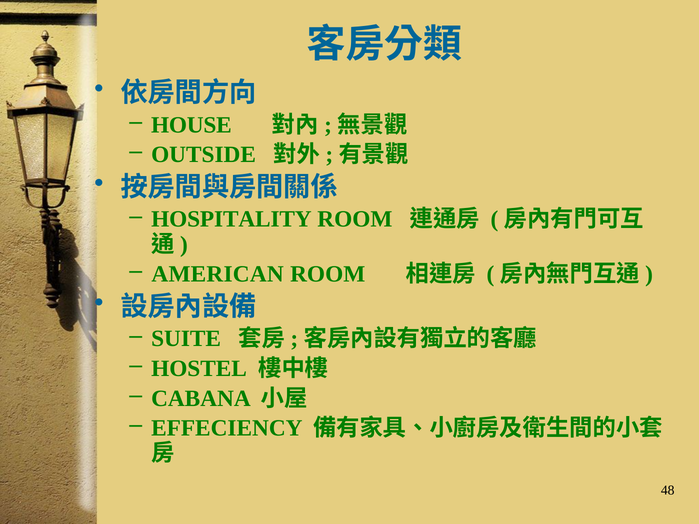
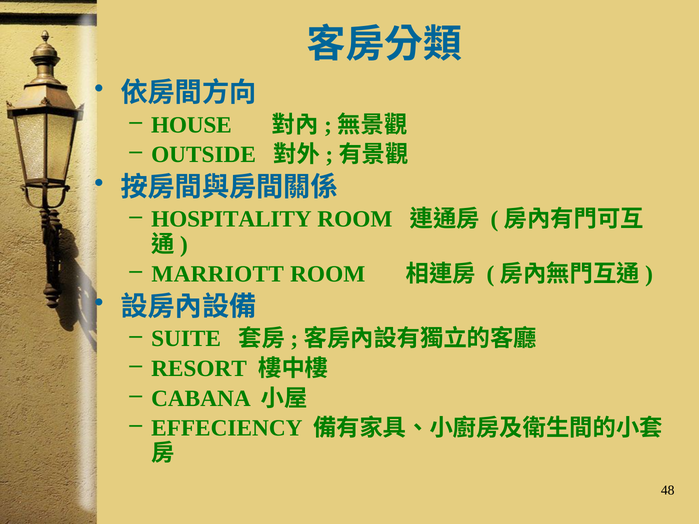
AMERICAN: AMERICAN -> MARRIOTT
HOSTEL: HOSTEL -> RESORT
